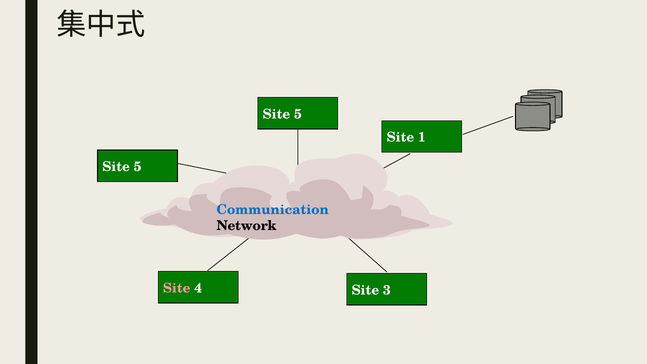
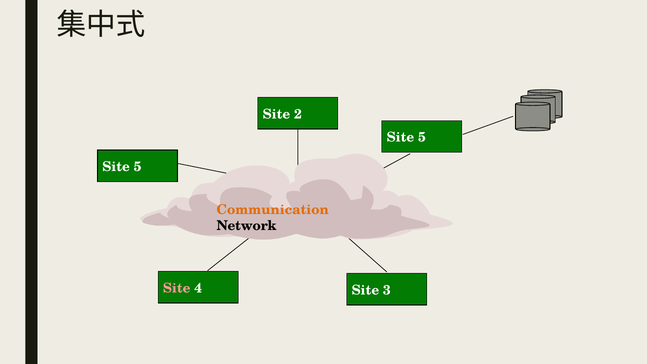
5 at (298, 114): 5 -> 2
1 at (422, 137): 1 -> 5
Communication colour: blue -> orange
